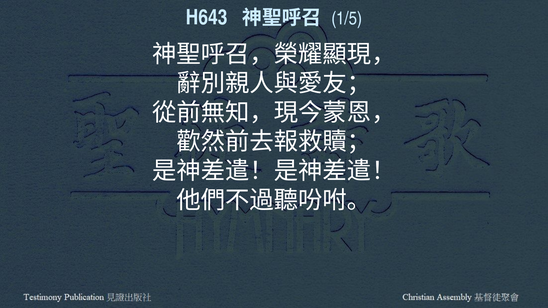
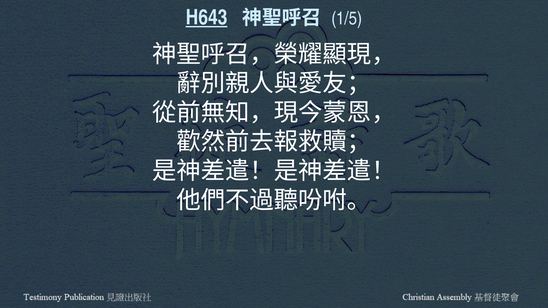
H643 underline: none -> present
